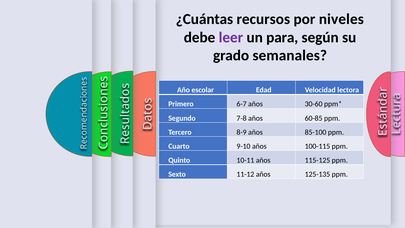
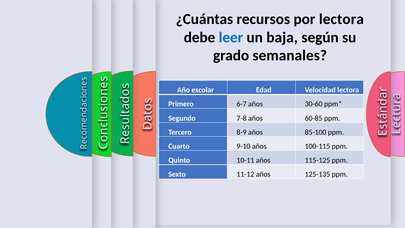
por niveles: niveles -> lectora
leer colour: purple -> blue
para: para -> baja
